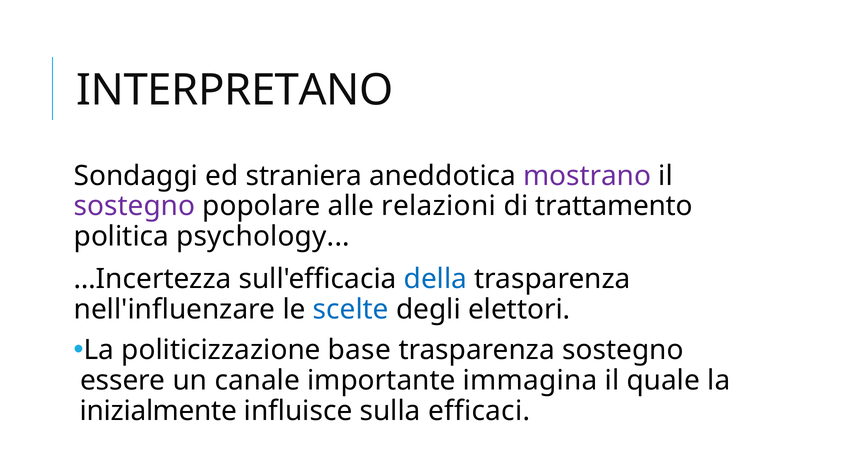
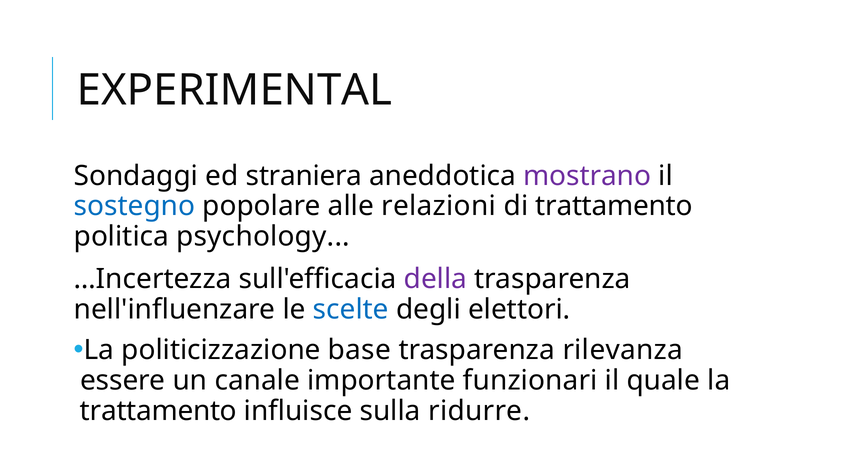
INTERPRETANO: INTERPRETANO -> EXPERIMENTAL
sostegno at (134, 206) colour: purple -> blue
della colour: blue -> purple
trasparenza sostegno: sostegno -> rilevanza
immagina: immagina -> funzionari
inizialmente at (158, 411): inizialmente -> trattamento
efficaci: efficaci -> ridurre
